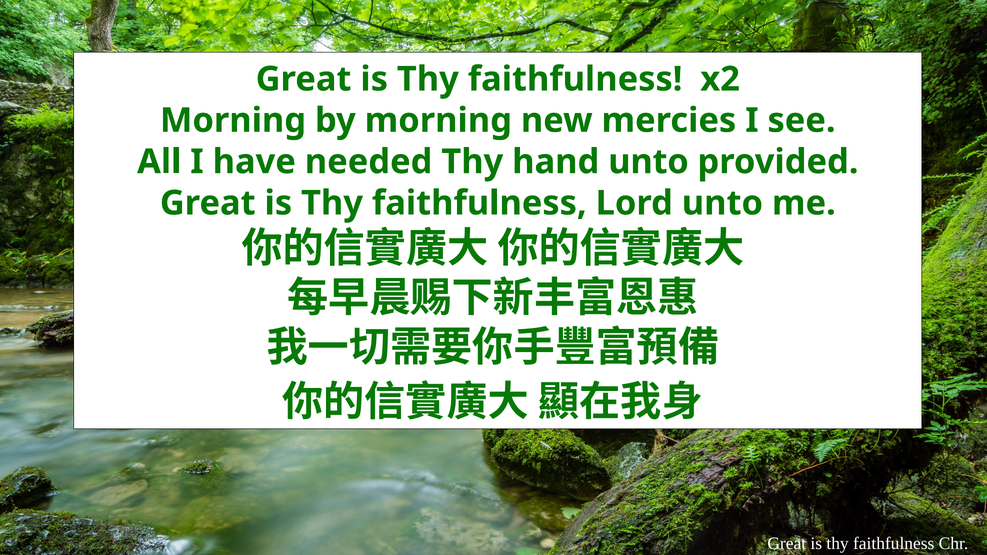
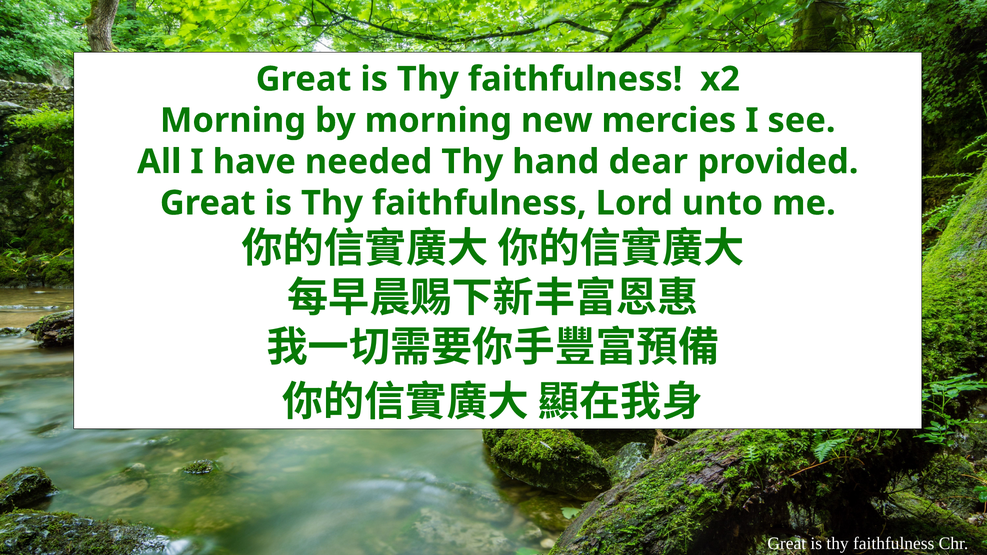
hand unto: unto -> dear
